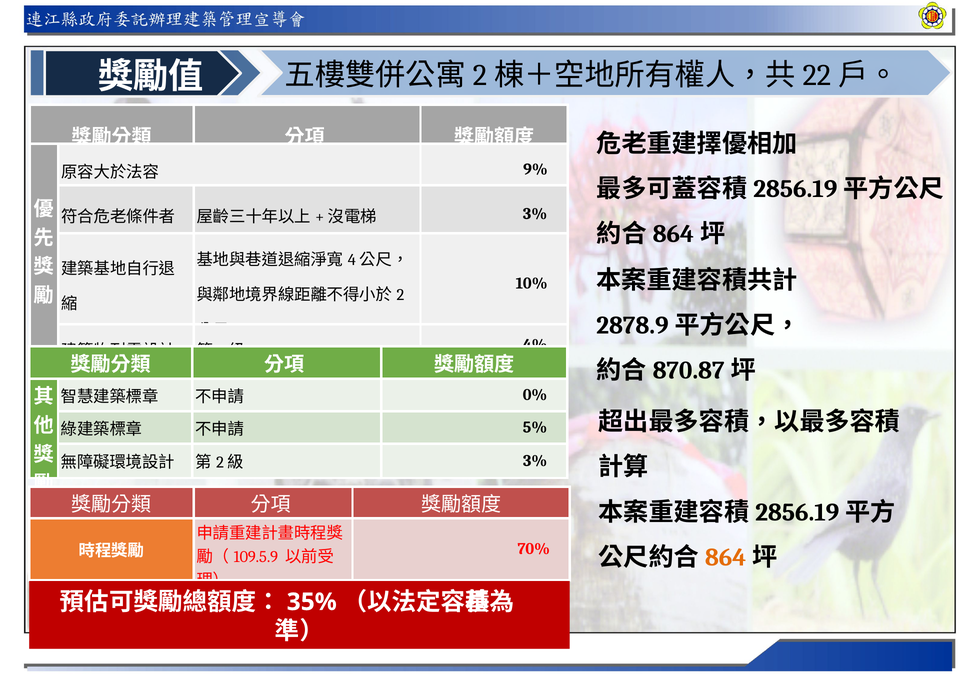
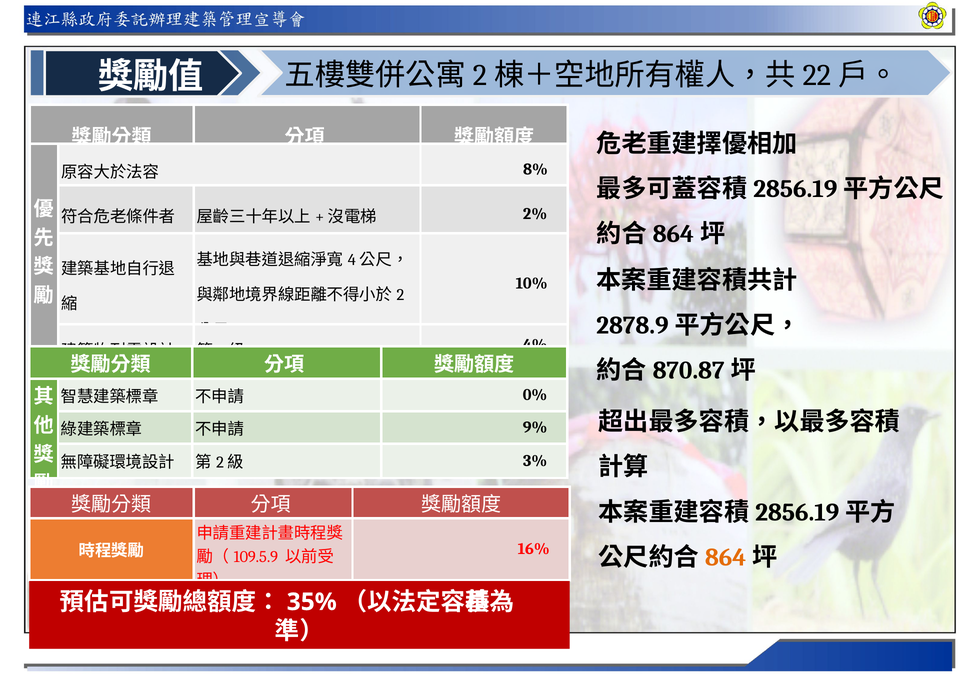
9%: 9% -> 8%
3% at (535, 214): 3% -> 2%
5%: 5% -> 9%
70%: 70% -> 16%
